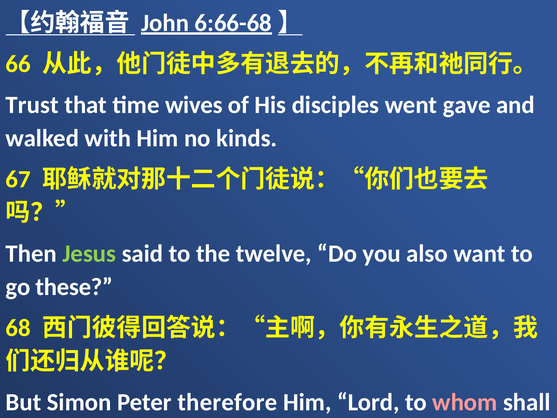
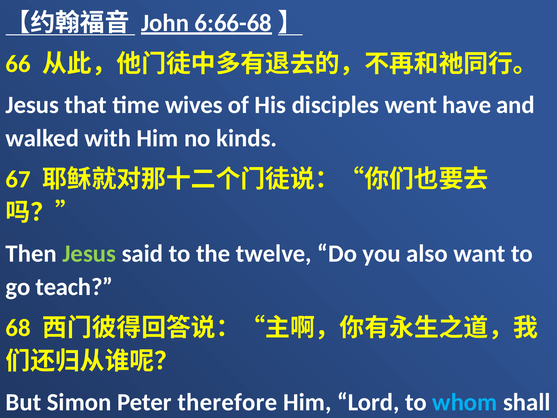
Trust at (32, 105): Trust -> Jesus
went gave: gave -> have
these: these -> teach
whom colour: pink -> light blue
